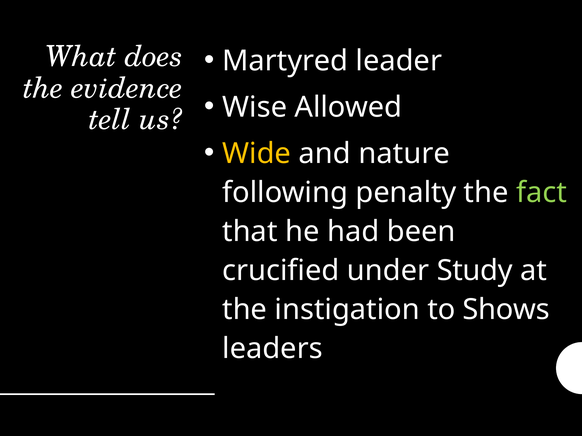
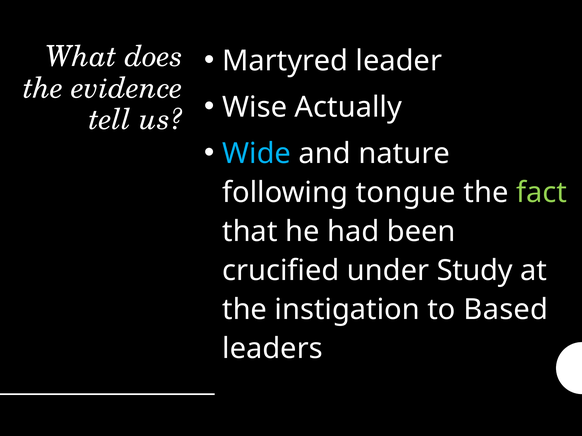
Allowed: Allowed -> Actually
Wide colour: yellow -> light blue
penalty: penalty -> tongue
Shows: Shows -> Based
